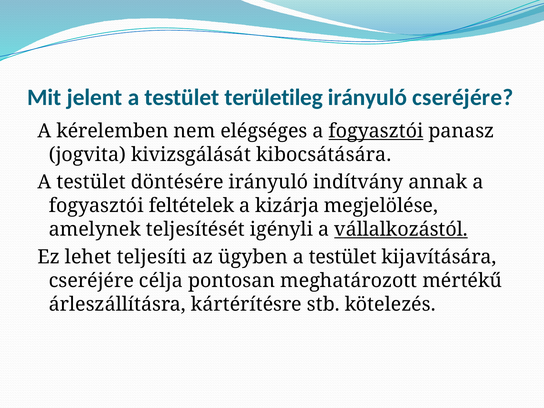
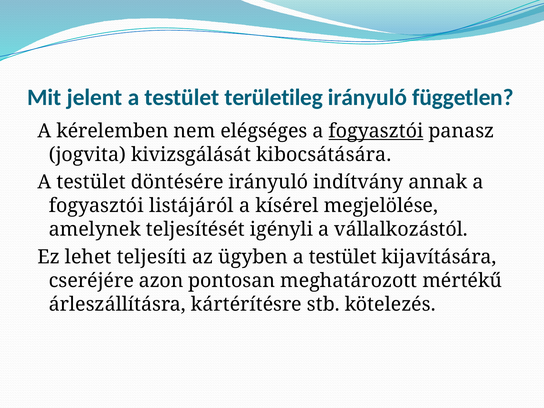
irányuló cseréjére: cseréjére -> független
feltételek: feltételek -> listájáról
kizárja: kizárja -> kísérel
vállalkozástól underline: present -> none
célja: célja -> azon
